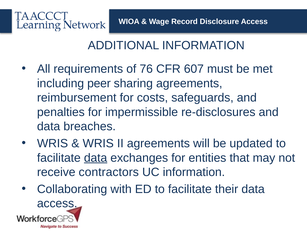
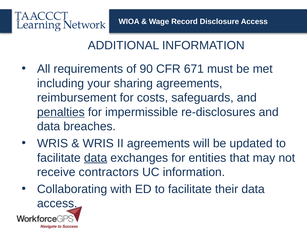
76: 76 -> 90
607: 607 -> 671
peer: peer -> your
penalties underline: none -> present
